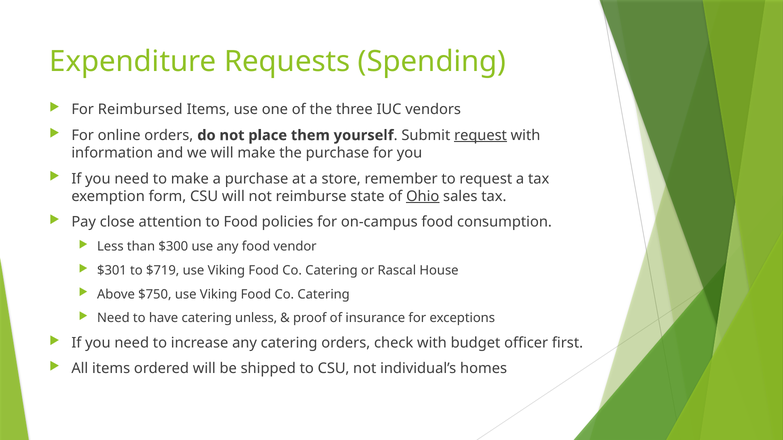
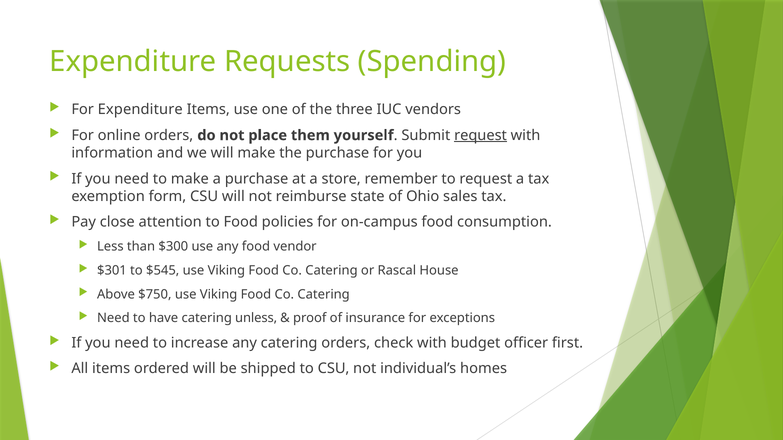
For Reimbursed: Reimbursed -> Expenditure
Ohio underline: present -> none
$719: $719 -> $545
